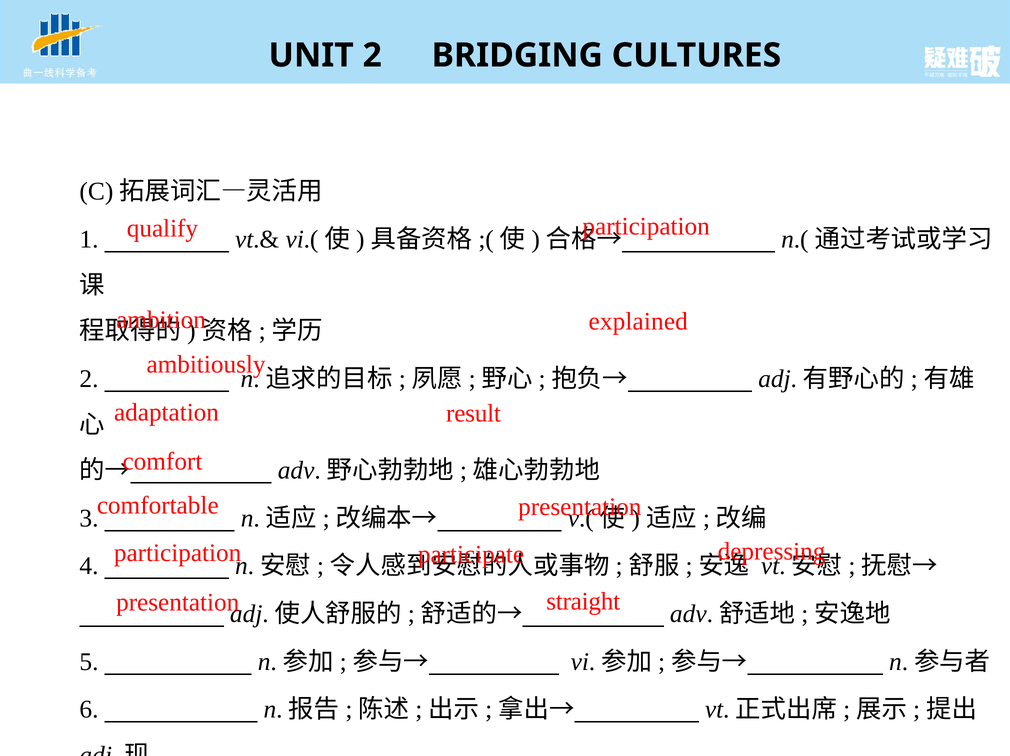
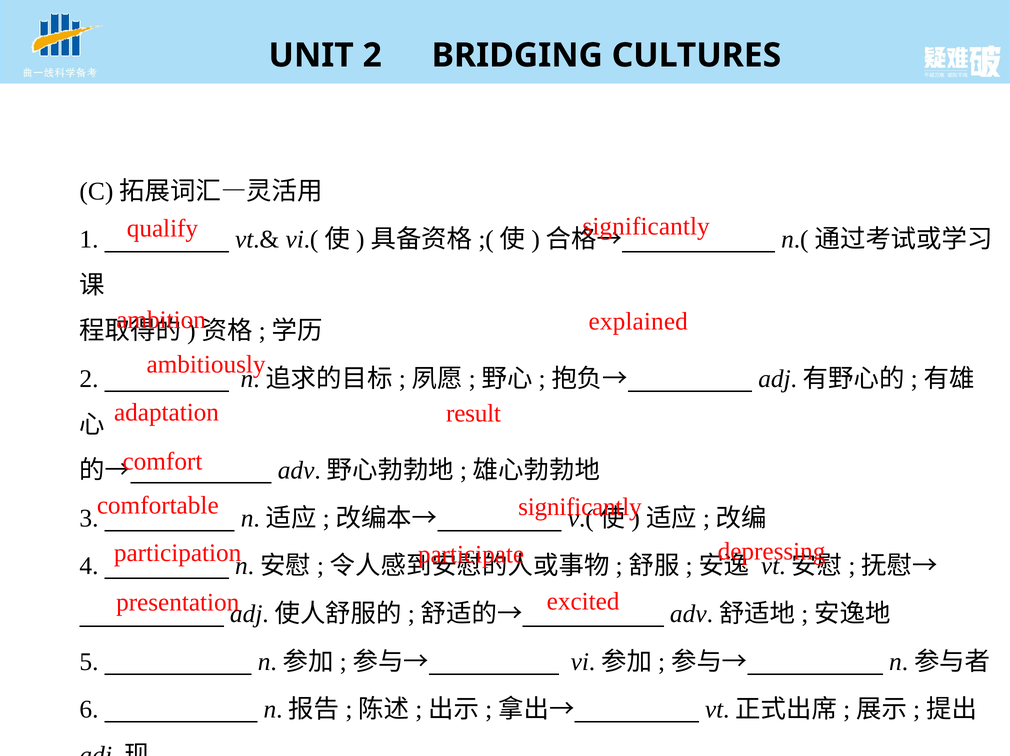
qualify participation: participation -> significantly
comfortable presentation: presentation -> significantly
straight: straight -> excited
